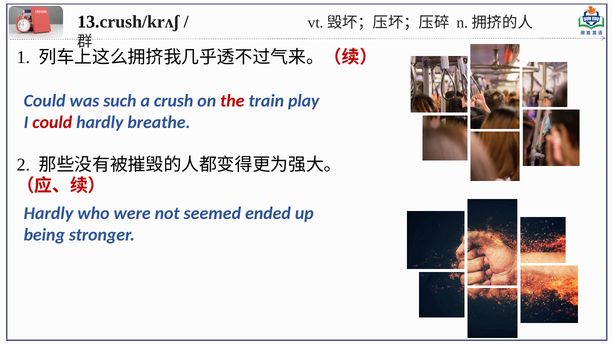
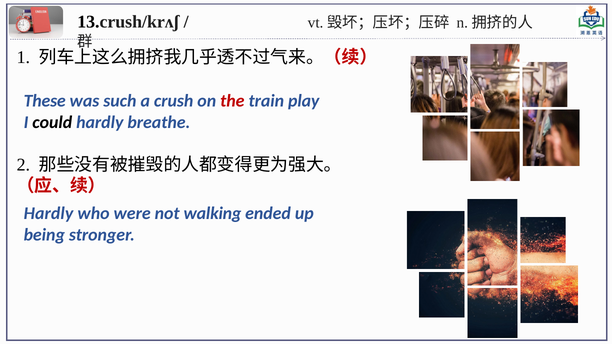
Could at (45, 101): Could -> These
could at (52, 123) colour: red -> black
seemed: seemed -> walking
